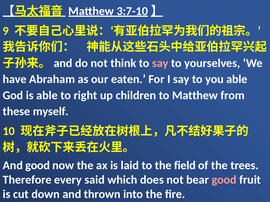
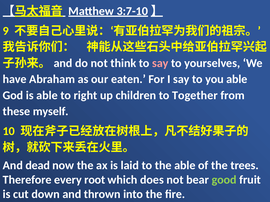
to Matthew: Matthew -> Together
And good: good -> dead
the field: field -> able
said: said -> root
good at (224, 180) colour: pink -> light green
